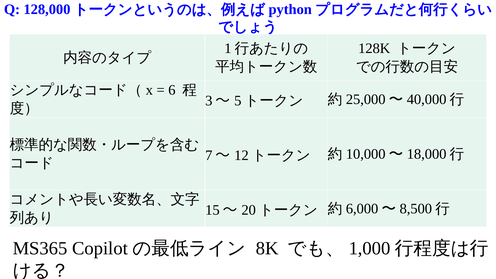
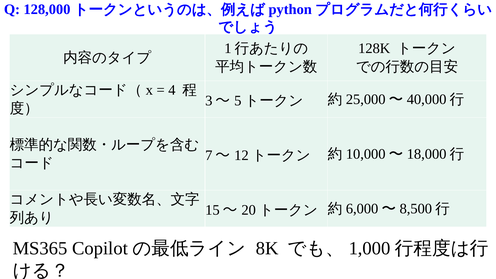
6: 6 -> 4
